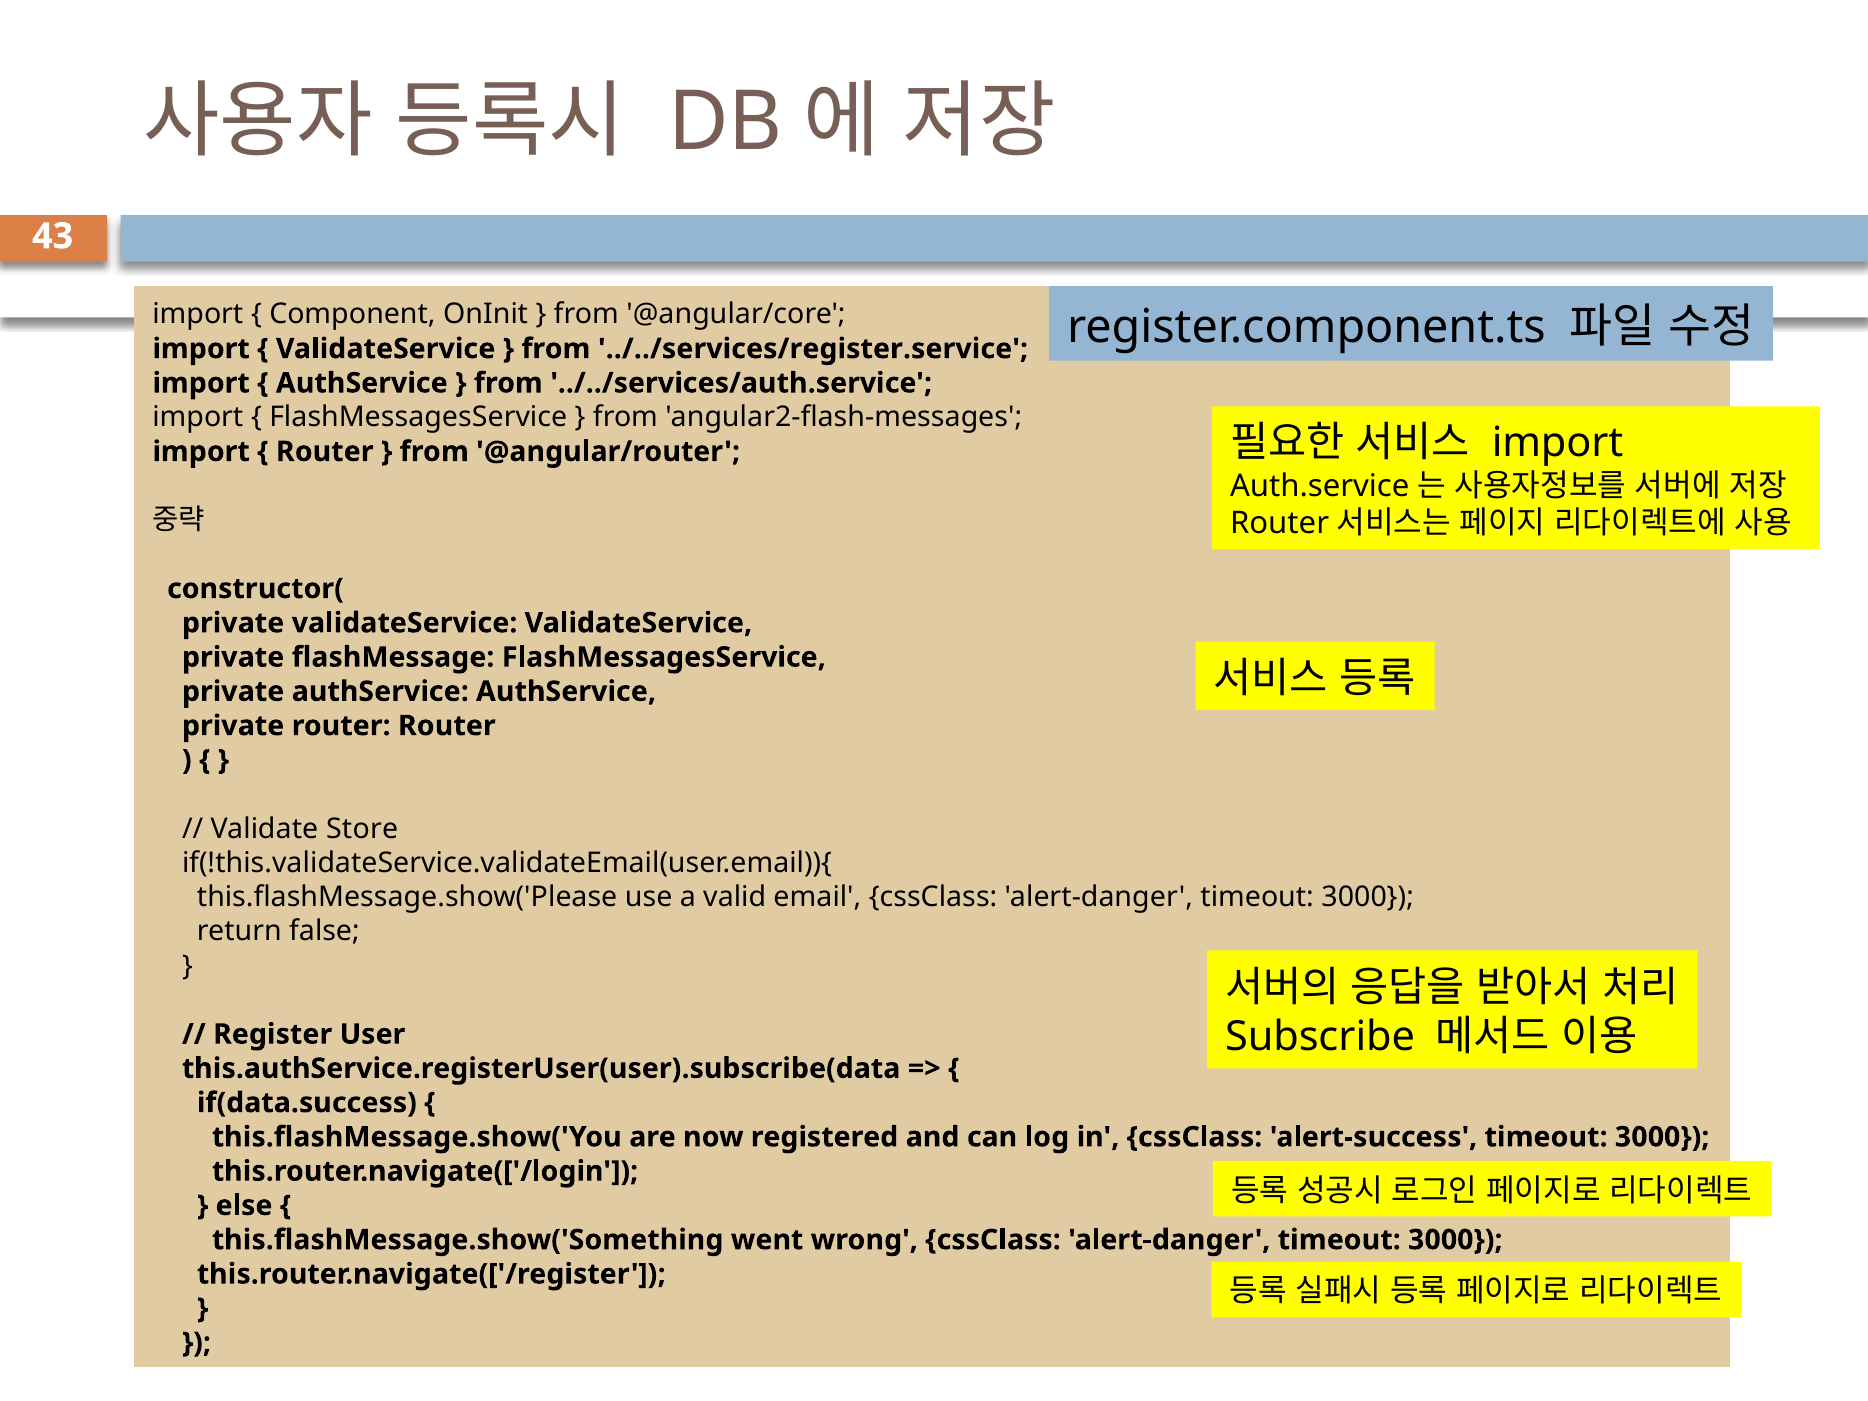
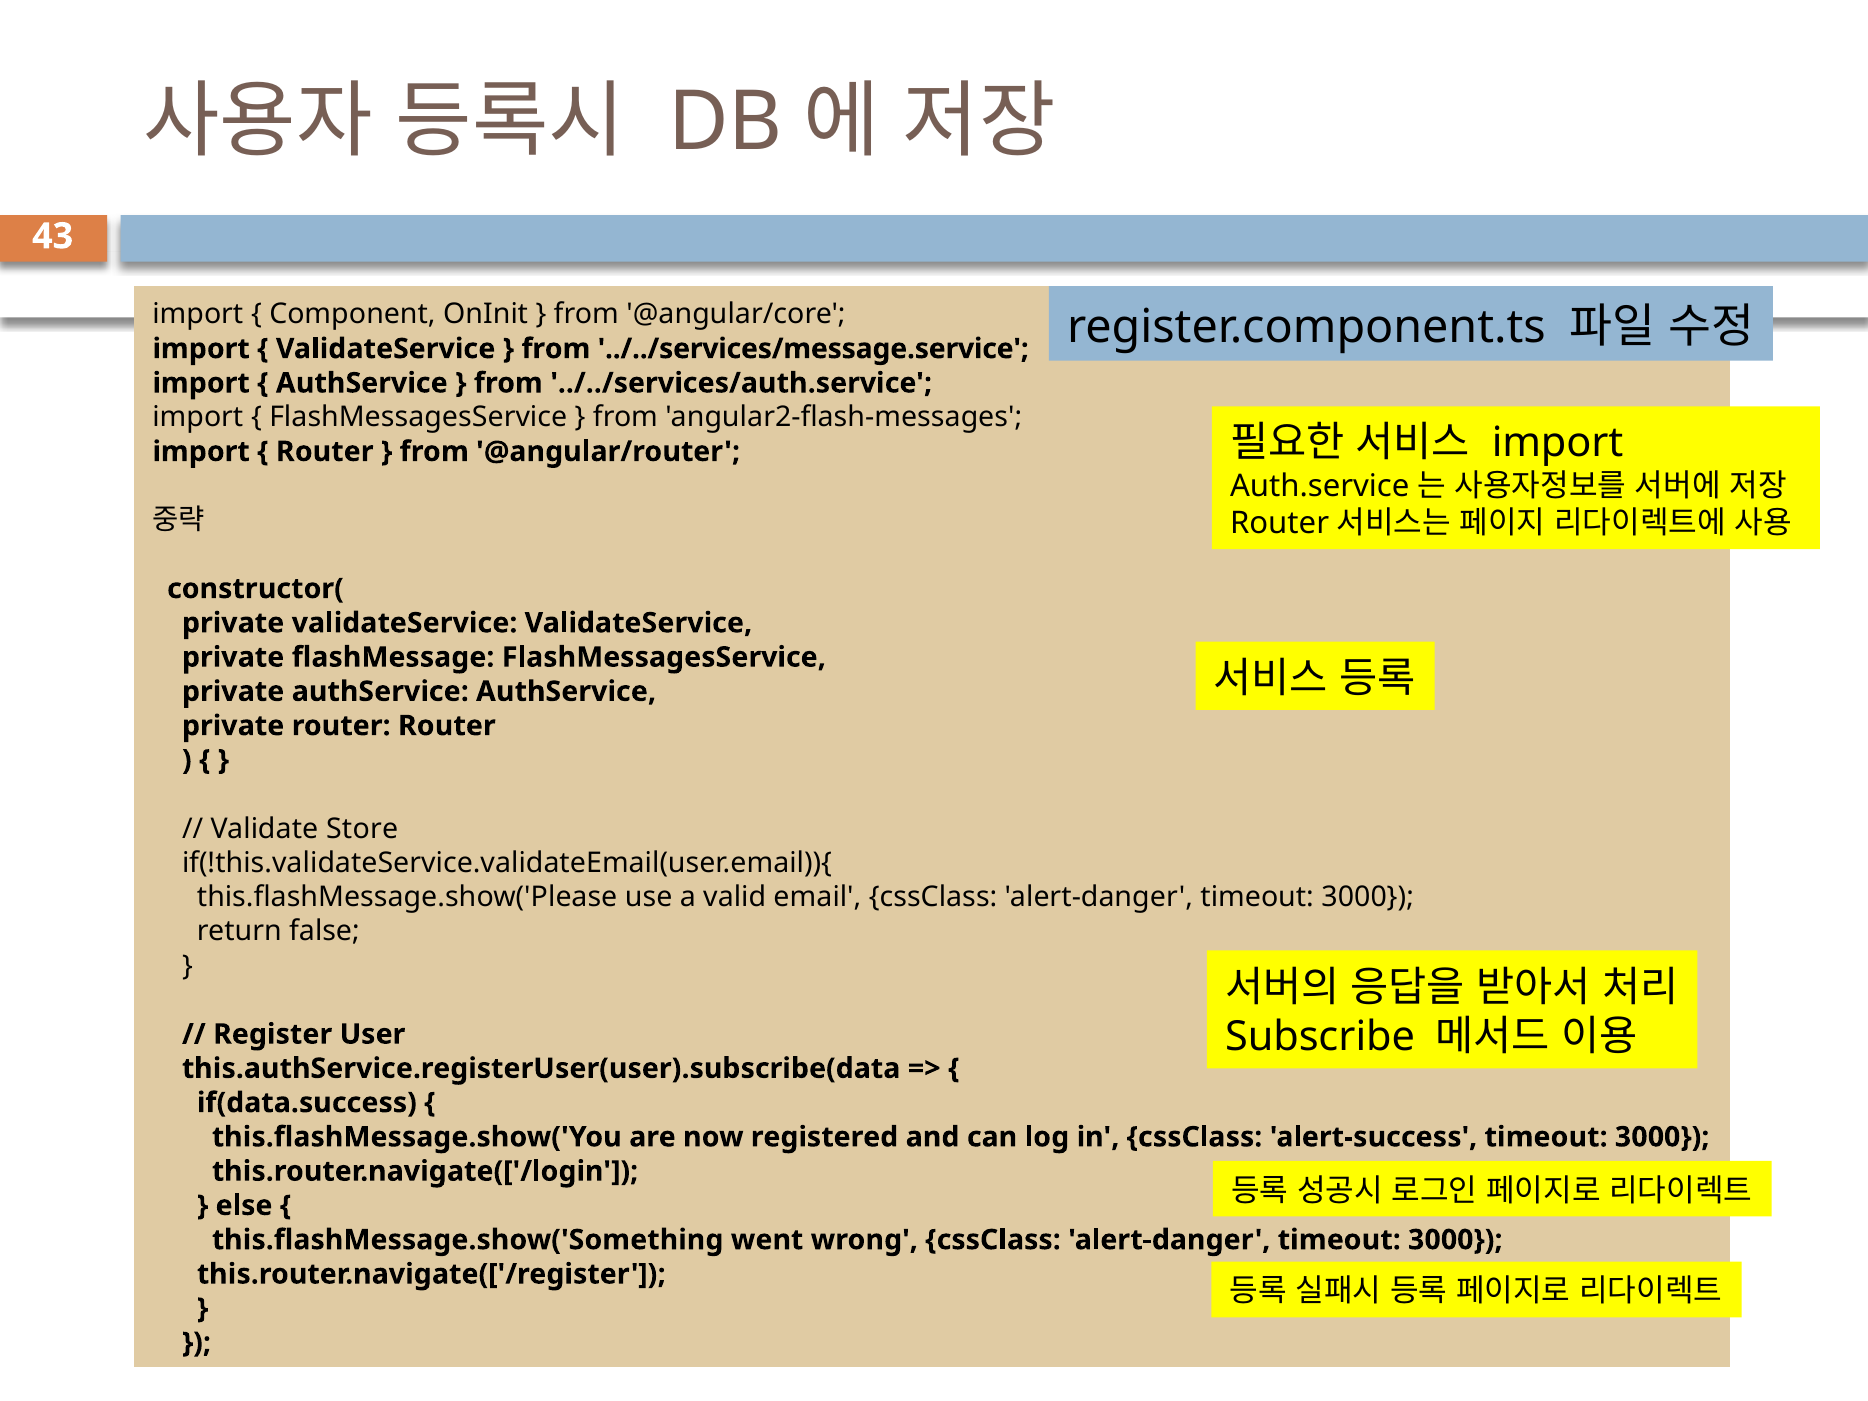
../../services/register.service: ../../services/register.service -> ../../services/message.service
